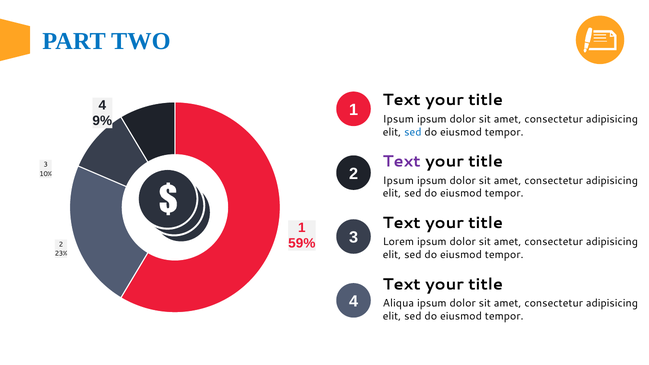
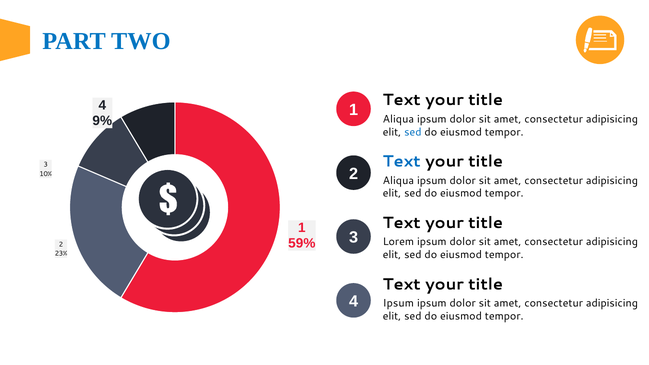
Ipsum at (398, 119): Ipsum -> Aliqua
Text at (402, 162) colour: purple -> blue
Ipsum at (398, 180): Ipsum -> Aliqua
Aliqua at (398, 303): Aliqua -> Ipsum
